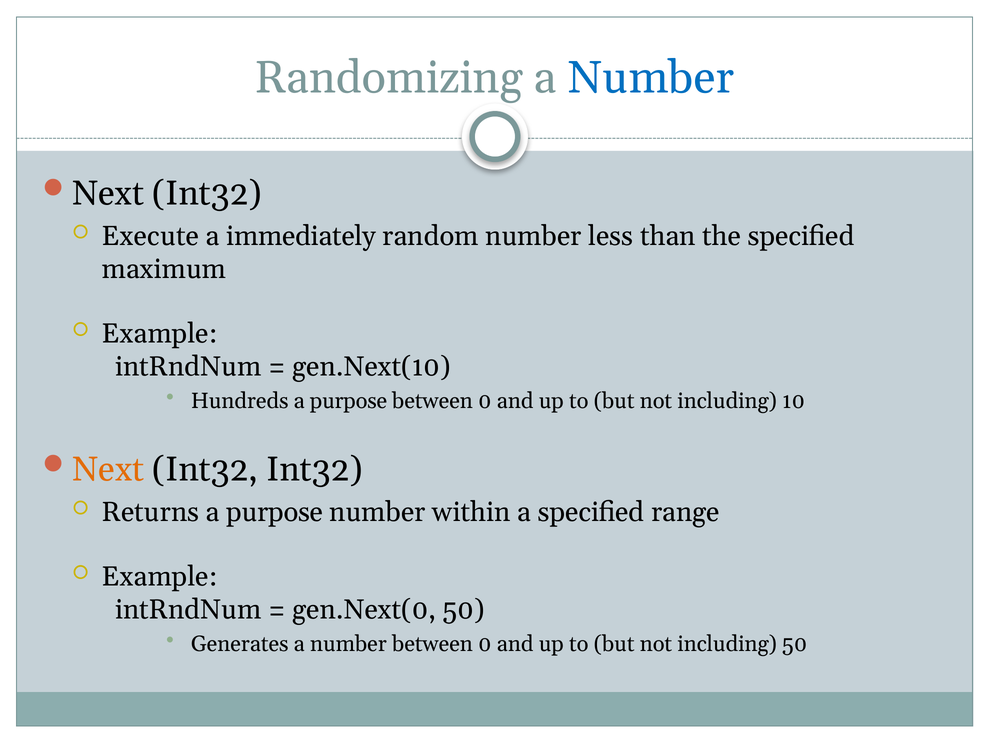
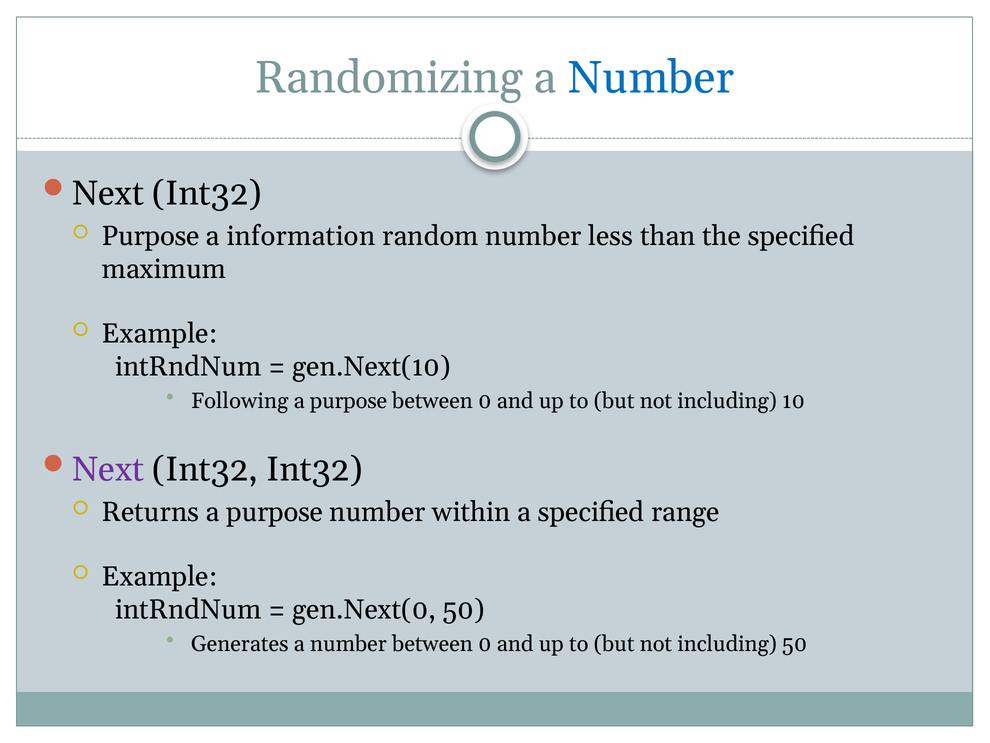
Execute at (150, 236): Execute -> Purpose
immediately: immediately -> information
Hundreds: Hundreds -> Following
Next at (108, 469) colour: orange -> purple
